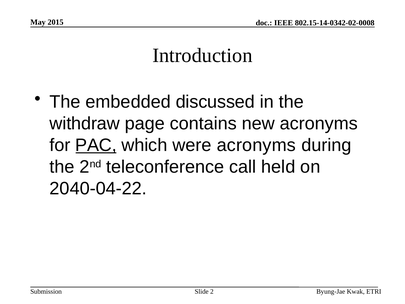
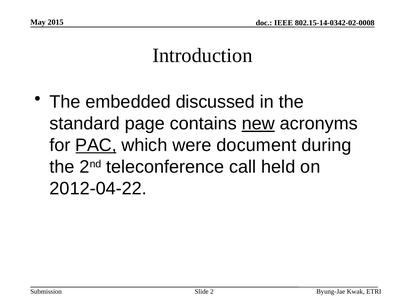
withdraw: withdraw -> standard
new underline: none -> present
were acronyms: acronyms -> document
2040-04-22: 2040-04-22 -> 2012-04-22
